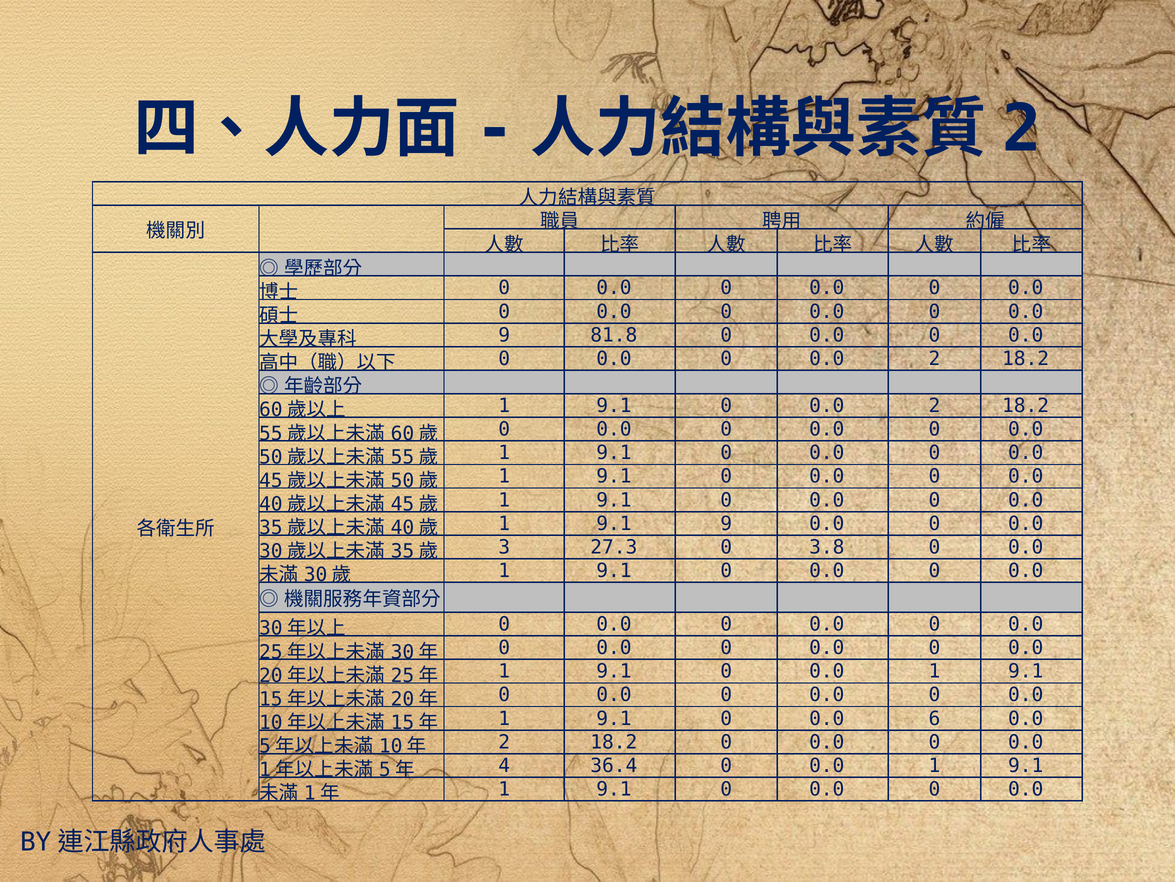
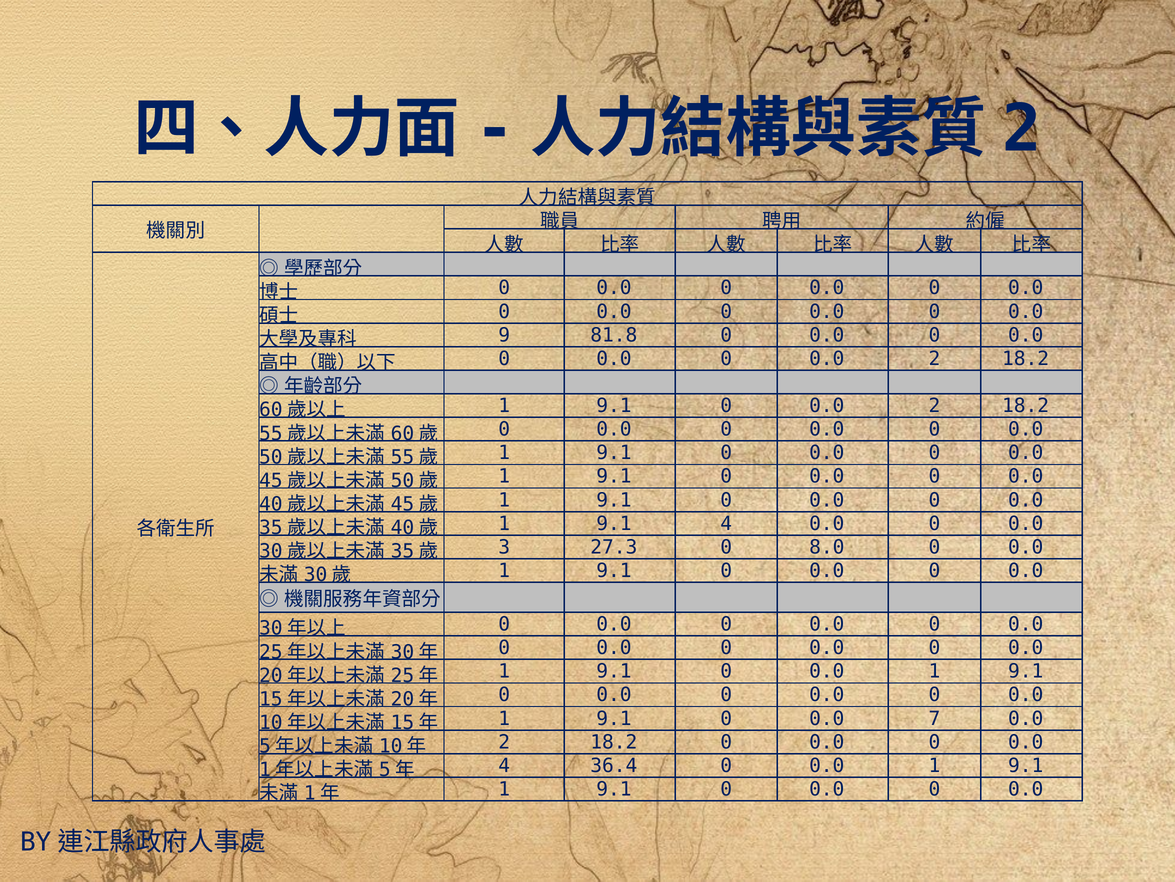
9.1 9: 9 -> 4
3.8: 3.8 -> 8.0
6: 6 -> 7
